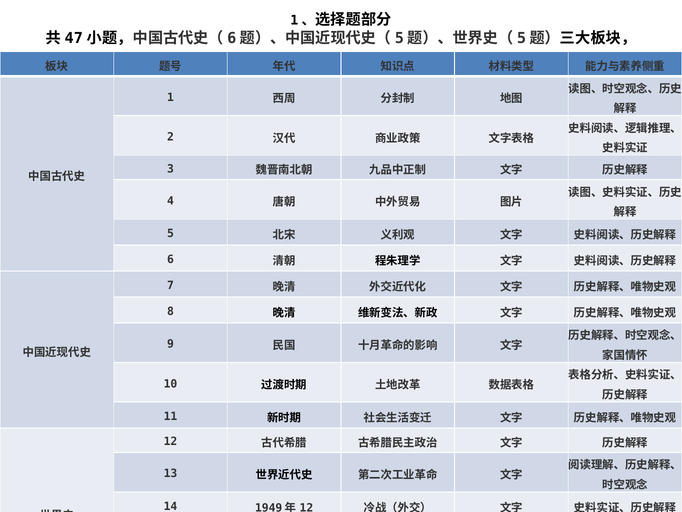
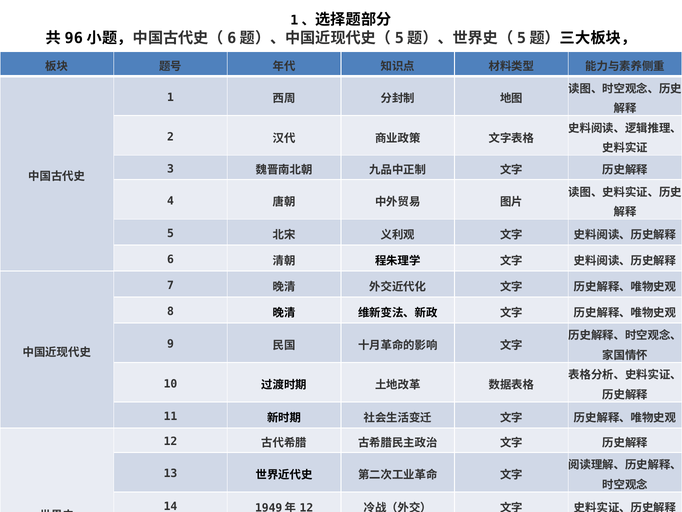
47: 47 -> 96
